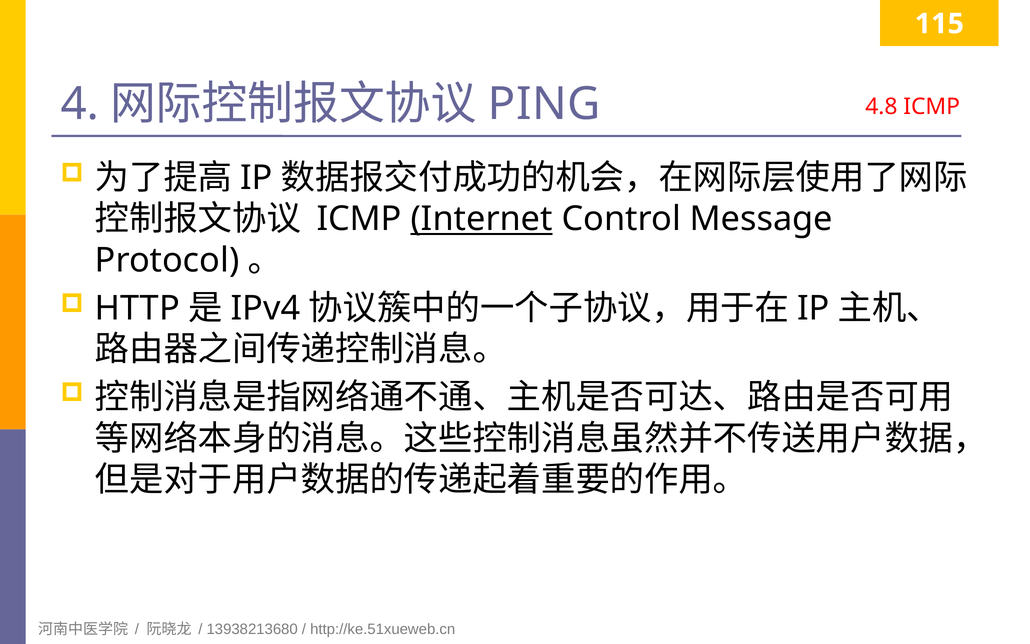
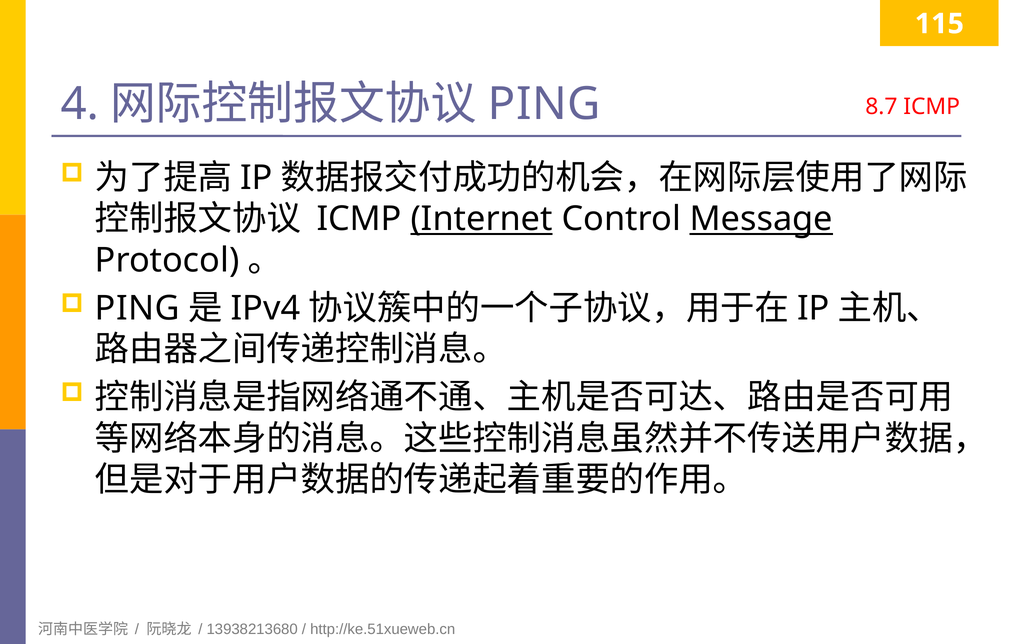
4.8: 4.8 -> 8.7
Message underline: none -> present
HTTP at (137, 308): HTTP -> PING
